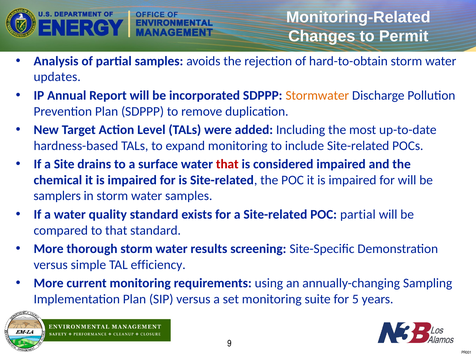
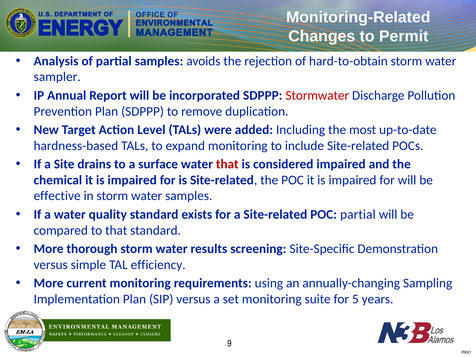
updates: updates -> sampler
Stormwater colour: orange -> red
samplers: samplers -> effective
